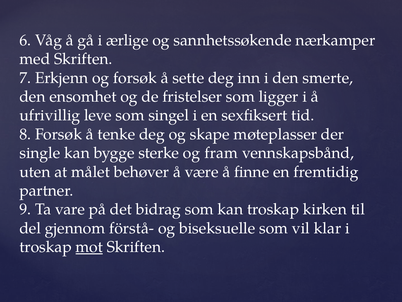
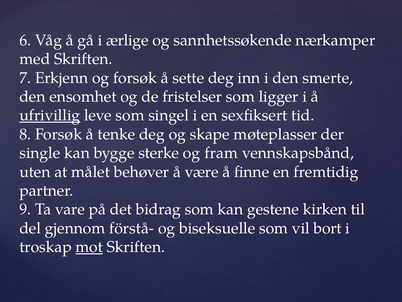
ufrivillig underline: none -> present
kan troskap: troskap -> gestene
klar: klar -> bort
